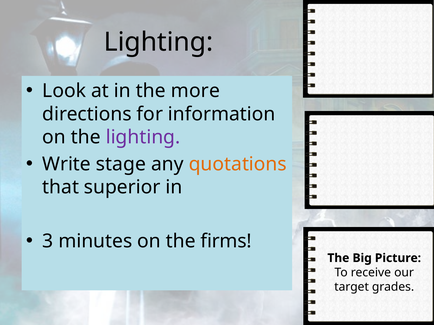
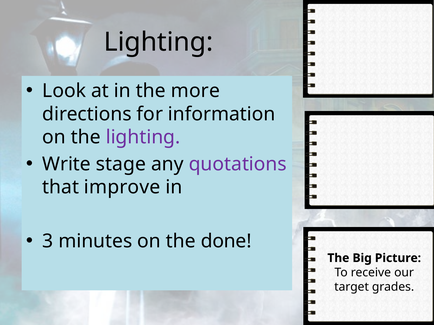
quotations colour: orange -> purple
superior: superior -> improve
firms: firms -> done
